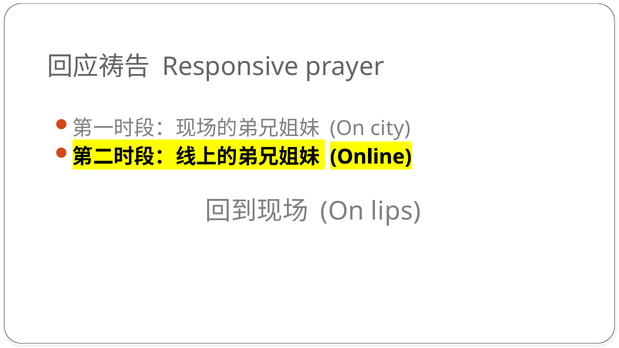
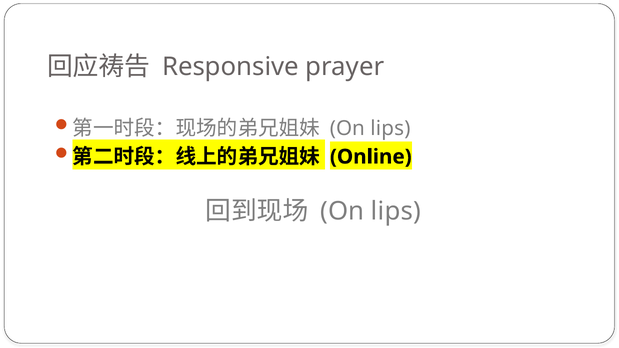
city at (390, 128): city -> lips
